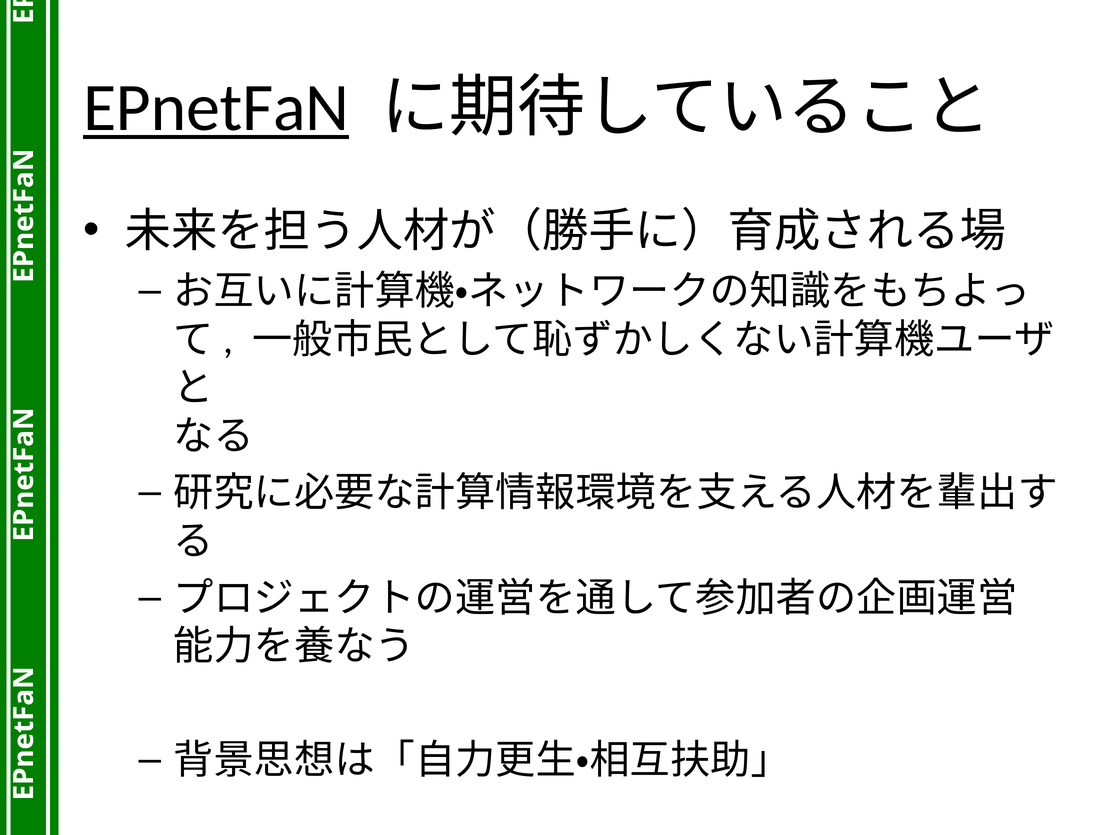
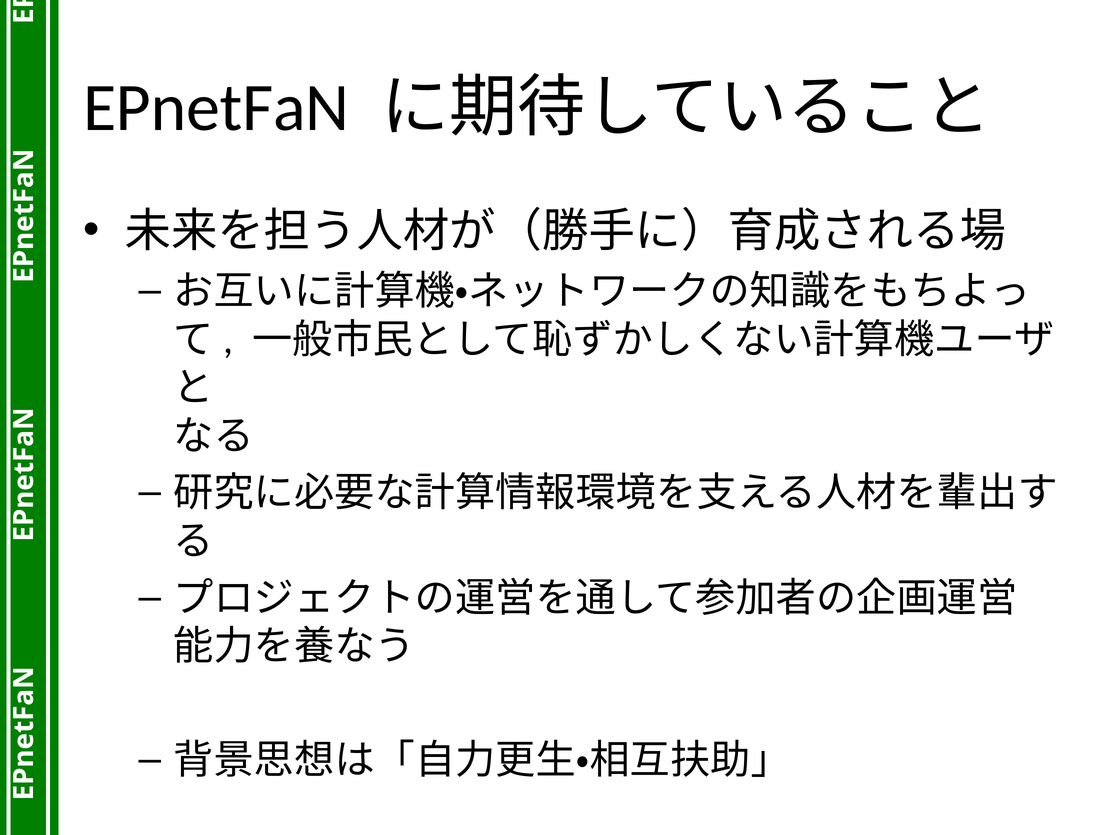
EPnetFaN underline: present -> none
